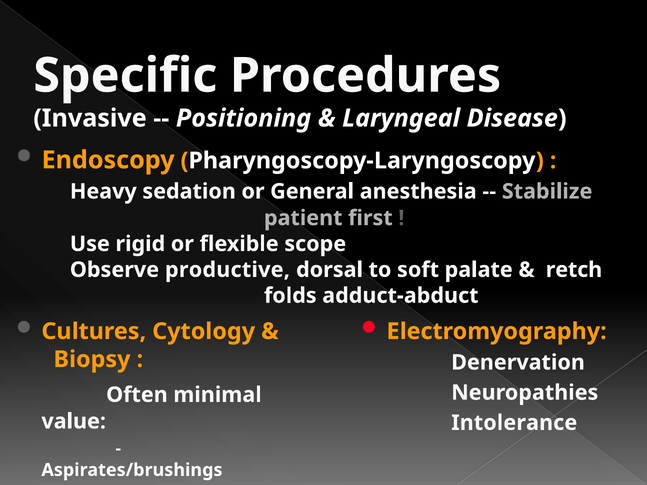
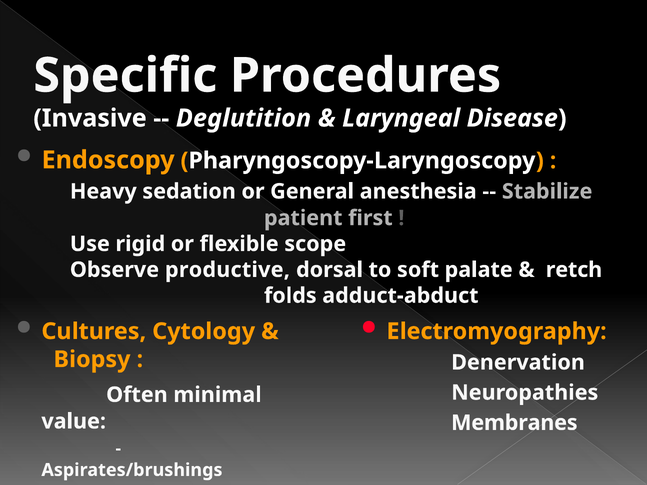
Positioning: Positioning -> Deglutition
Intolerance: Intolerance -> Membranes
